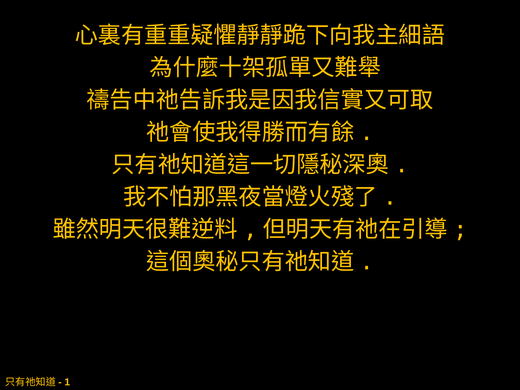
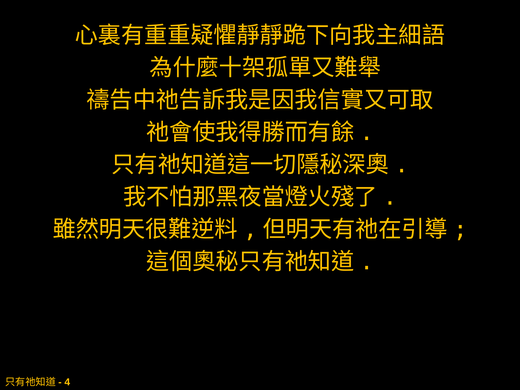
1: 1 -> 4
